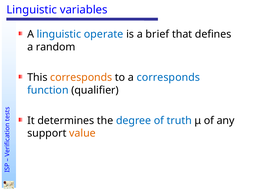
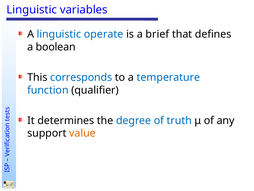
random: random -> boolean
corresponds at (81, 77) colour: orange -> blue
a corresponds: corresponds -> temperature
